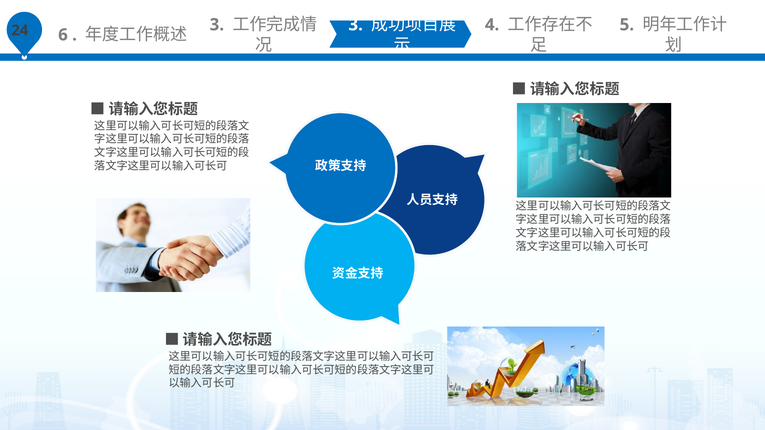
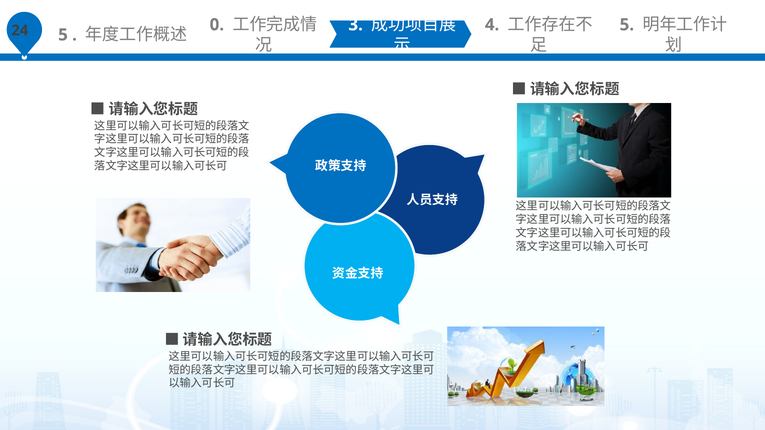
6 at (63, 35): 6 -> 5
3 at (217, 25): 3 -> 0
